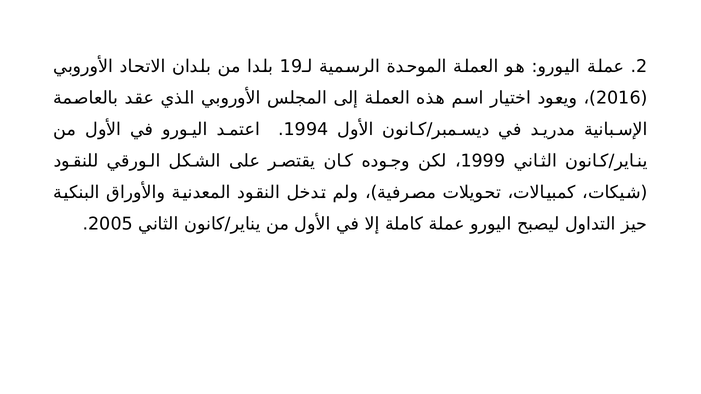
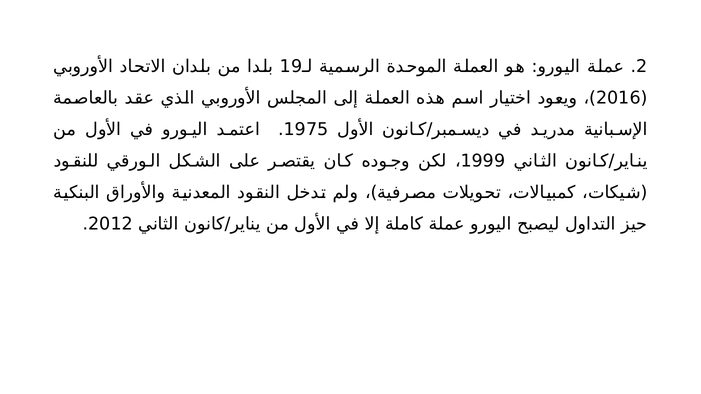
1994: 1994 -> 1975
2005: 2005 -> 2012
